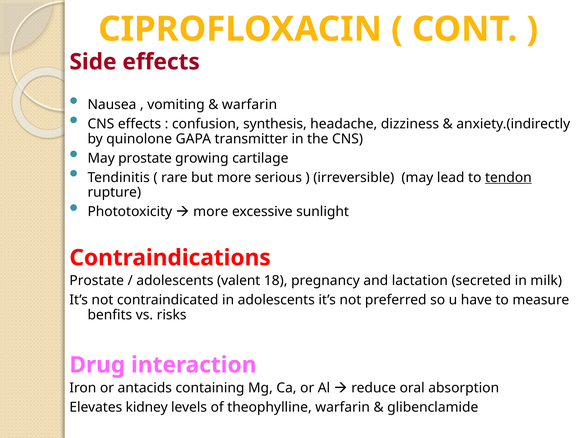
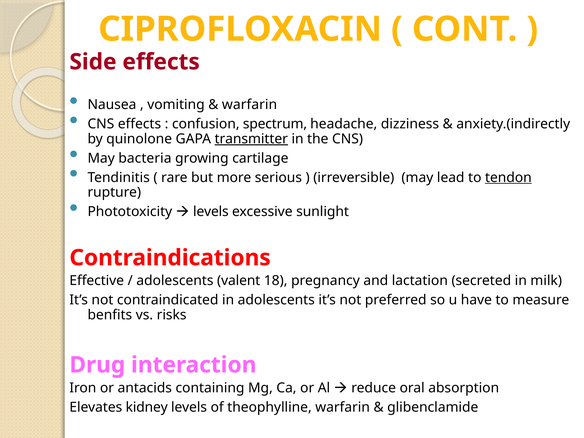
synthesis: synthesis -> spectrum
transmitter underline: none -> present
May prostate: prostate -> bacteria
more at (211, 212): more -> levels
Prostate at (97, 281): Prostate -> Effective
